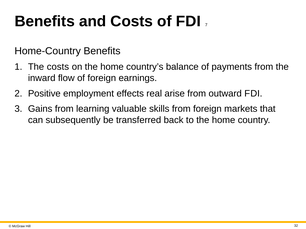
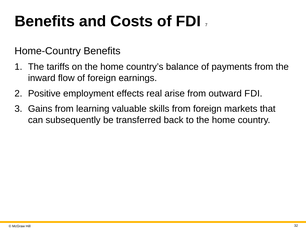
The costs: costs -> tariffs
